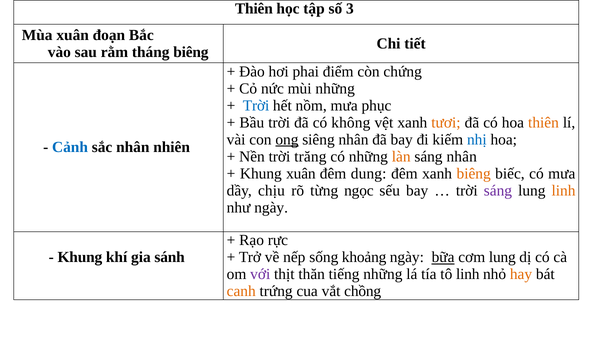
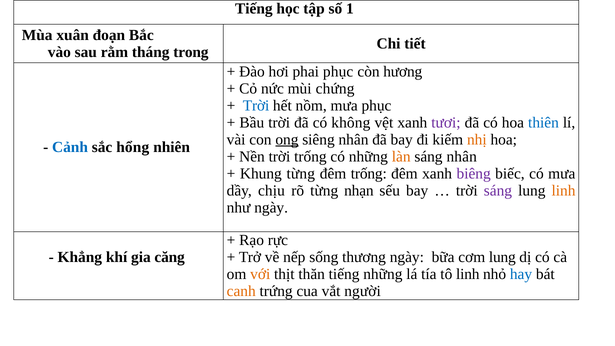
Thiên at (254, 9): Thiên -> Tiếng
3: 3 -> 1
tháng biêng: biêng -> trong
phai điểm: điểm -> phục
chứng: chứng -> hương
mùi những: những -> chứng
tươi colour: orange -> purple
thiên at (543, 122) colour: orange -> blue
nhị colour: blue -> orange
sắc nhân: nhân -> hổng
trời trăng: trăng -> trống
Khung xuân: xuân -> từng
đêm dung: dung -> trống
biêng at (474, 173) colour: orange -> purple
ngọc: ngọc -> nhạn
Khung at (80, 257): Khung -> Khẳng
sánh: sánh -> căng
khoảng: khoảng -> thương
bữa underline: present -> none
với colour: purple -> orange
hay colour: orange -> blue
chồng: chồng -> người
